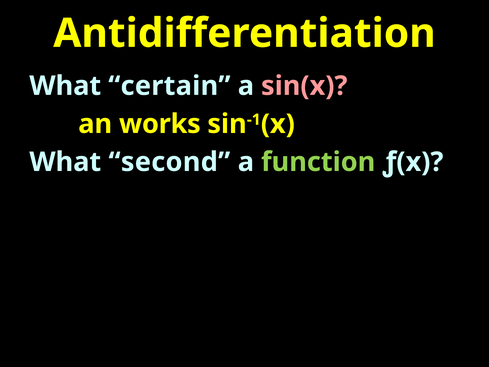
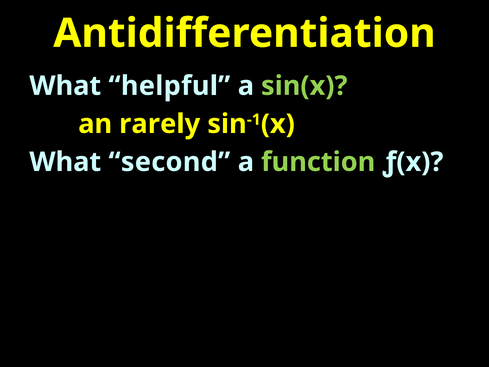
certain: certain -> helpful
sin(x colour: pink -> light green
works: works -> rarely
